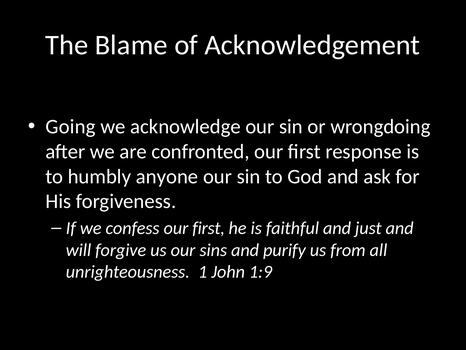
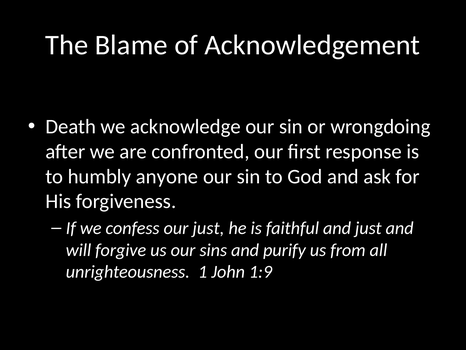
Going: Going -> Death
confess our first: first -> just
